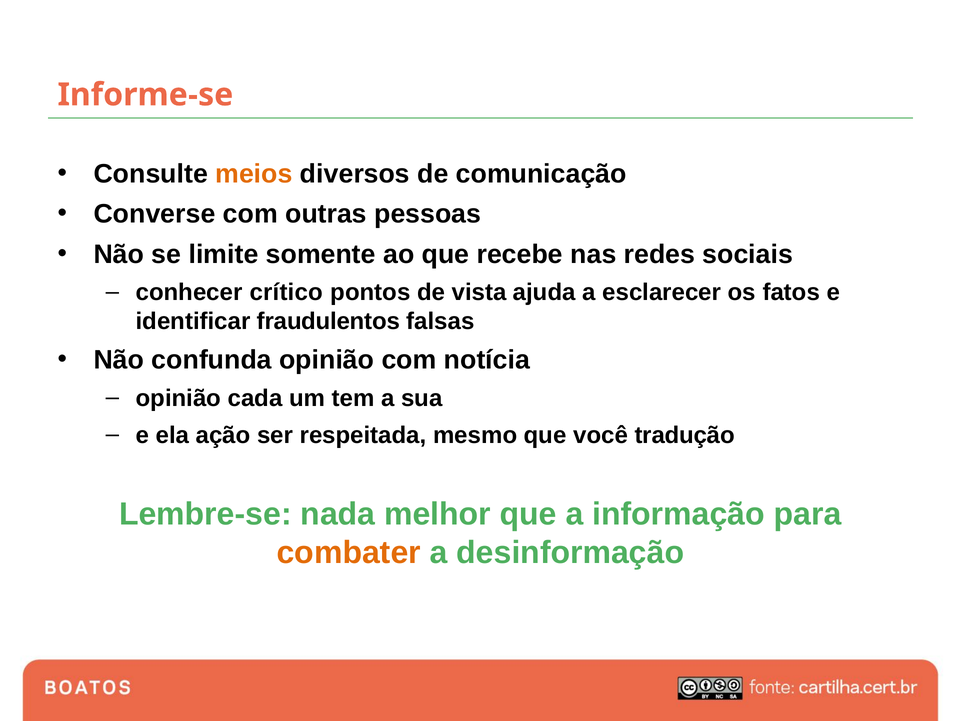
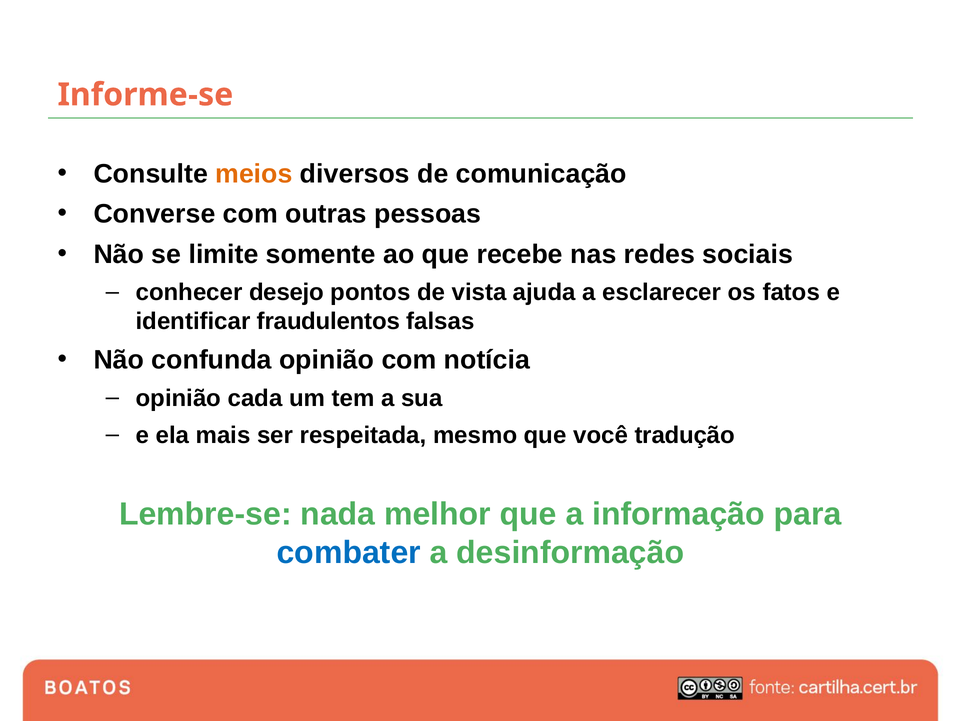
crítico: crítico -> desejo
ação: ação -> mais
combater colour: orange -> blue
